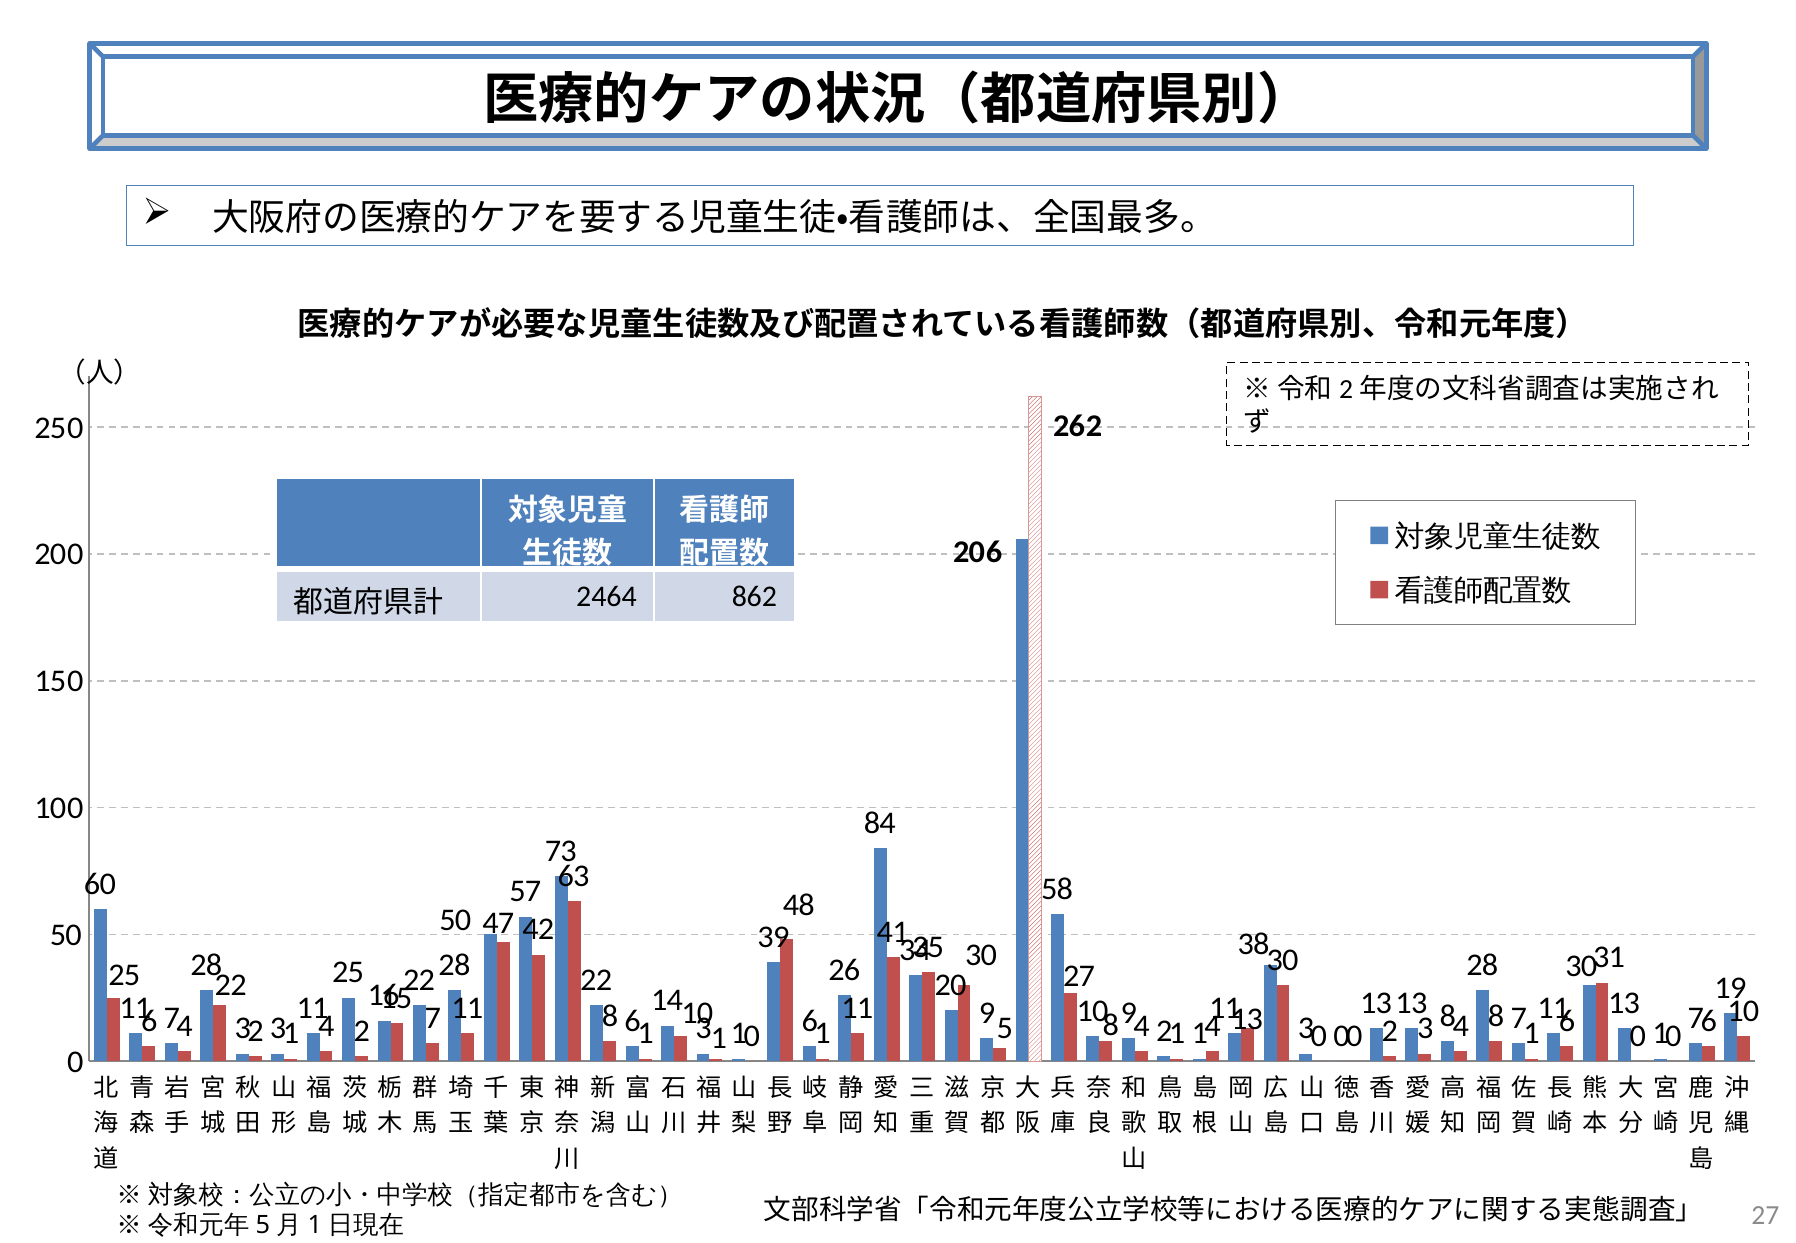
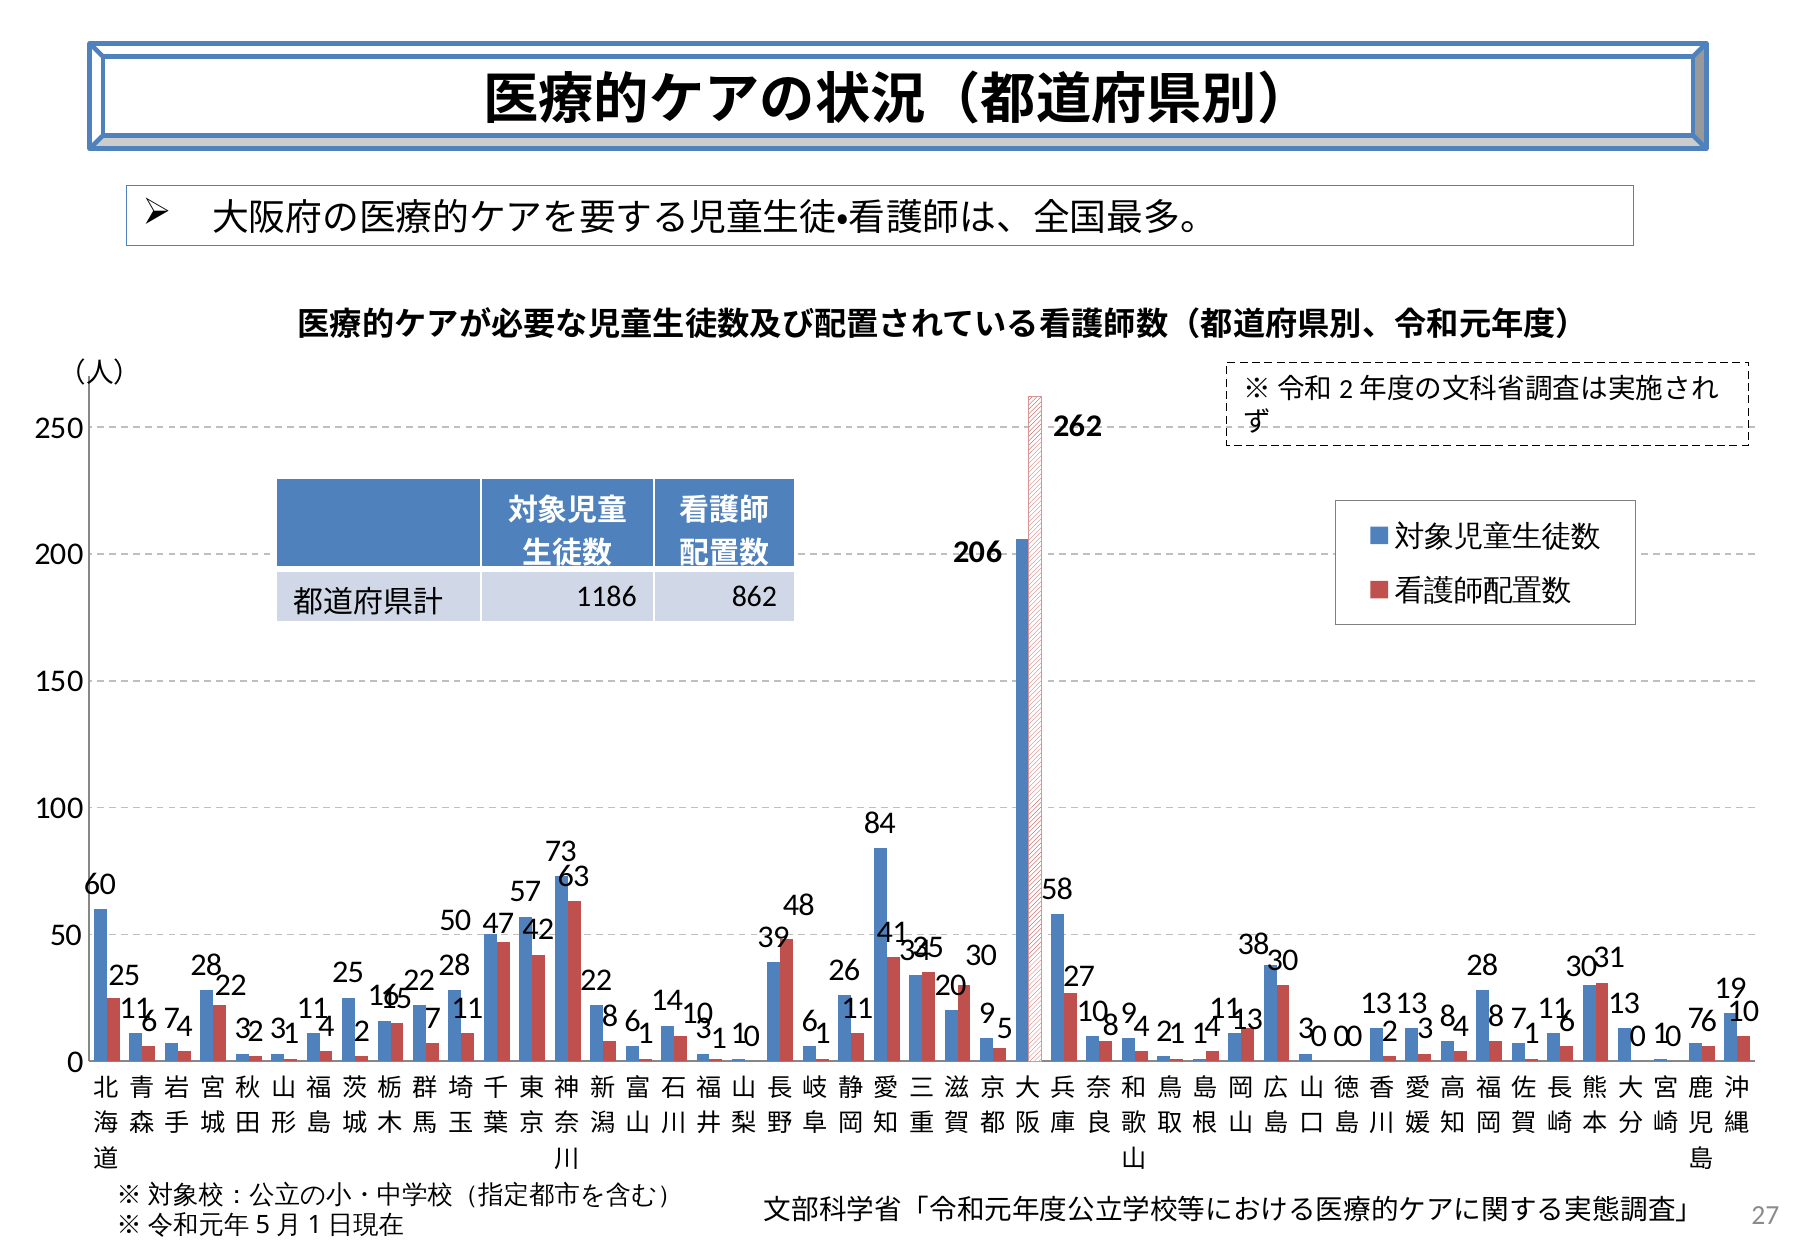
2464: 2464 -> 1186
